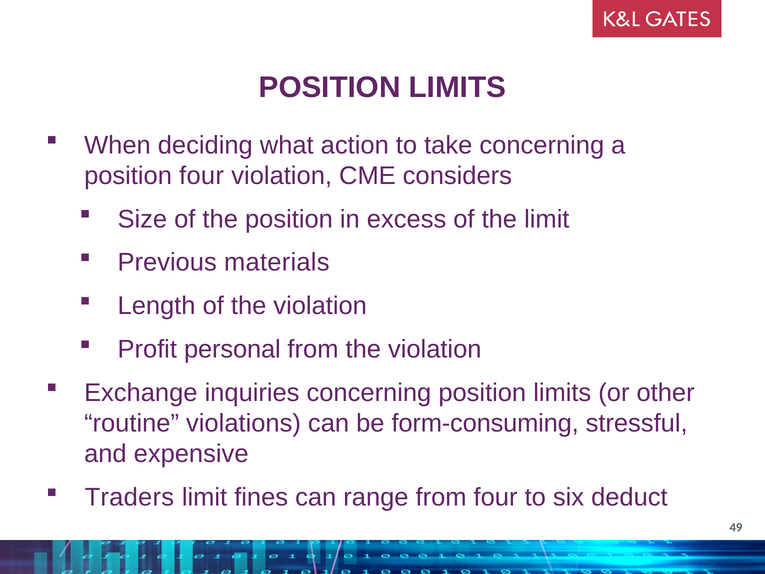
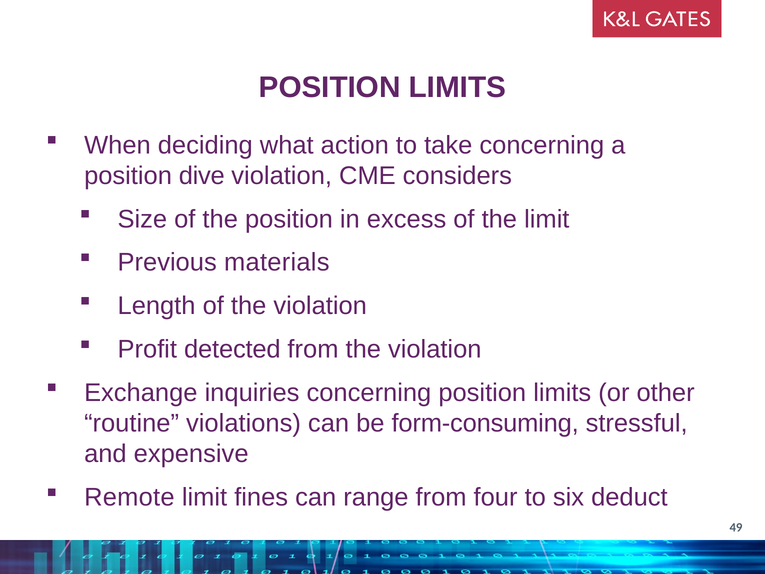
position four: four -> dive
personal: personal -> detected
Traders: Traders -> Remote
